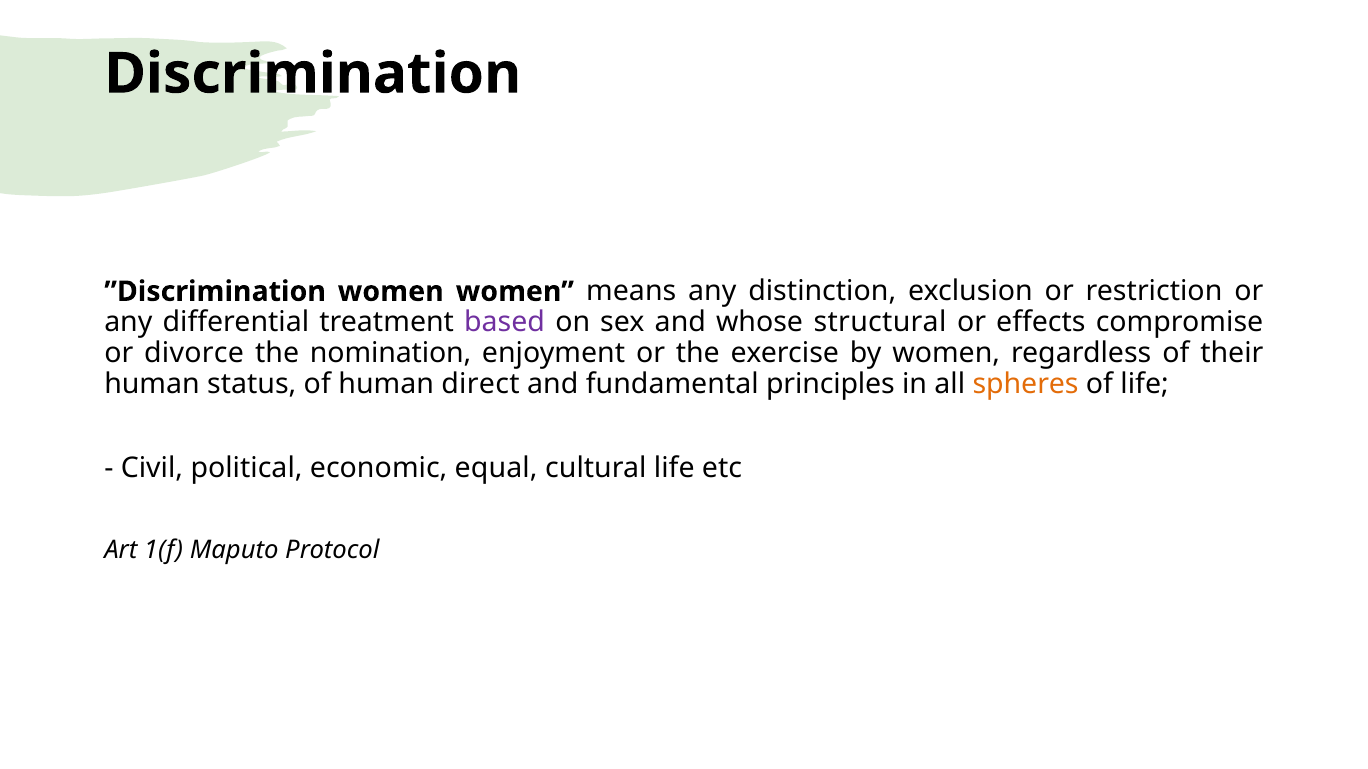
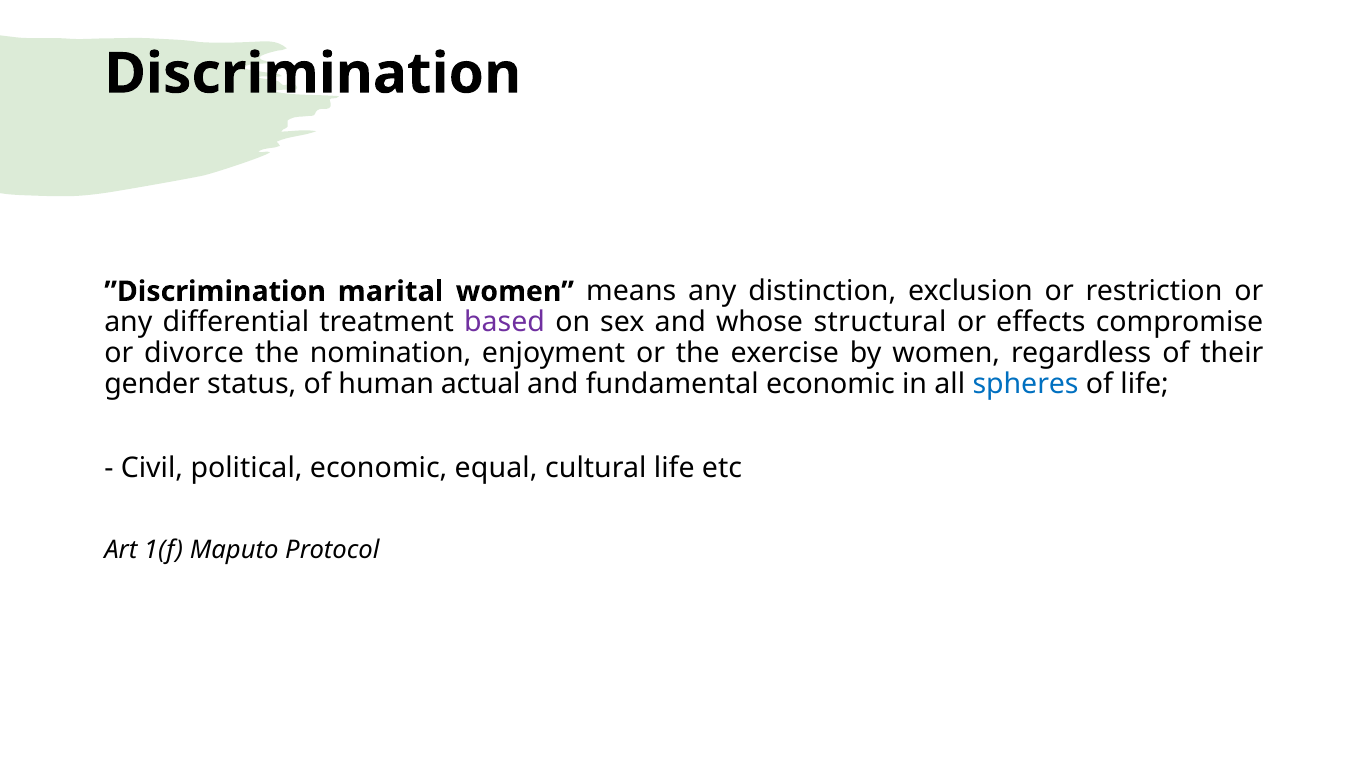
”Discrimination women: women -> marital
human at (152, 384): human -> gender
direct: direct -> actual
fundamental principles: principles -> economic
spheres colour: orange -> blue
